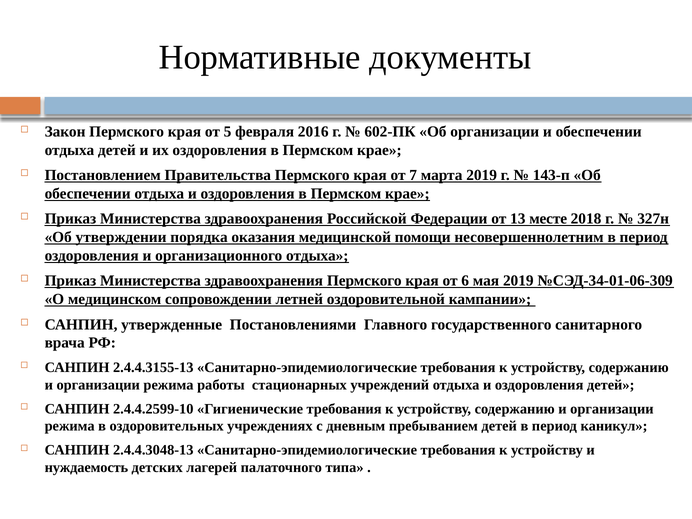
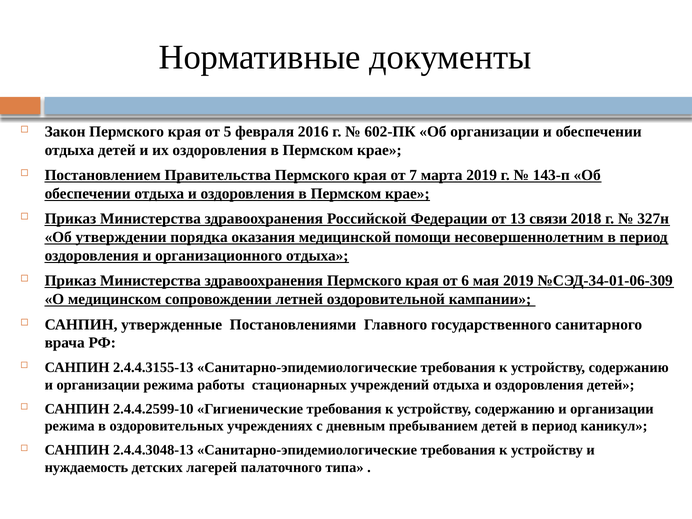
месте: месте -> связи
